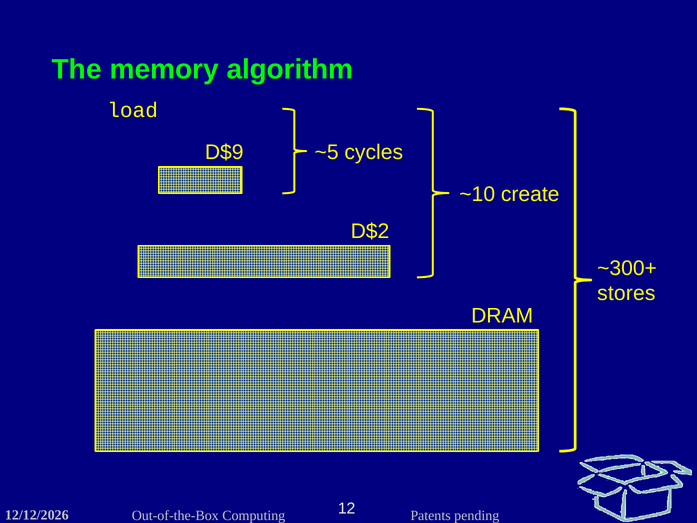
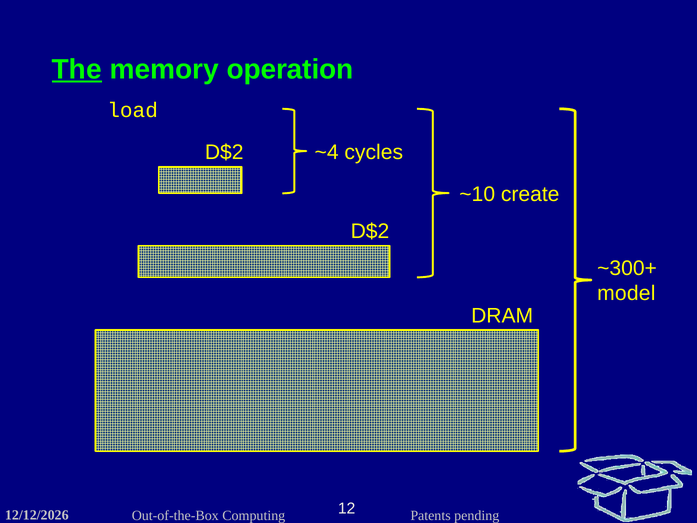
The underline: none -> present
algorithm: algorithm -> operation
D$9 at (224, 152): D$9 -> D$2
~5: ~5 -> ~4
stores: stores -> model
